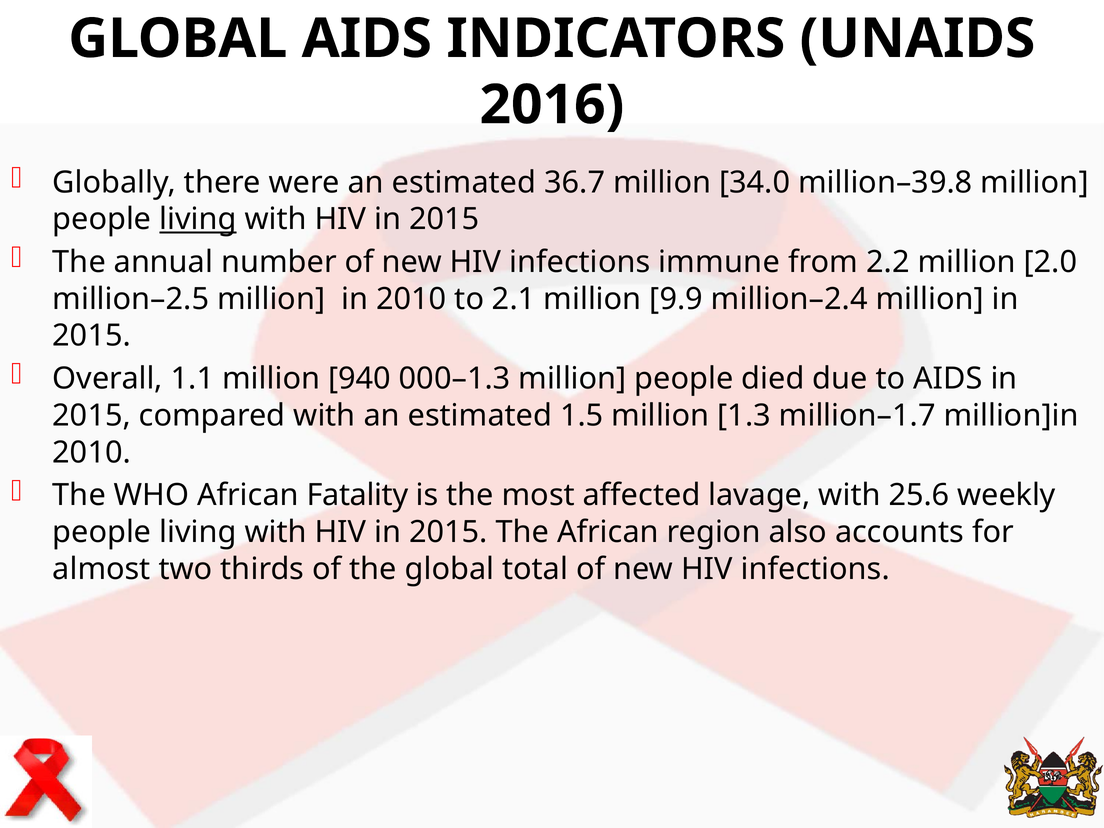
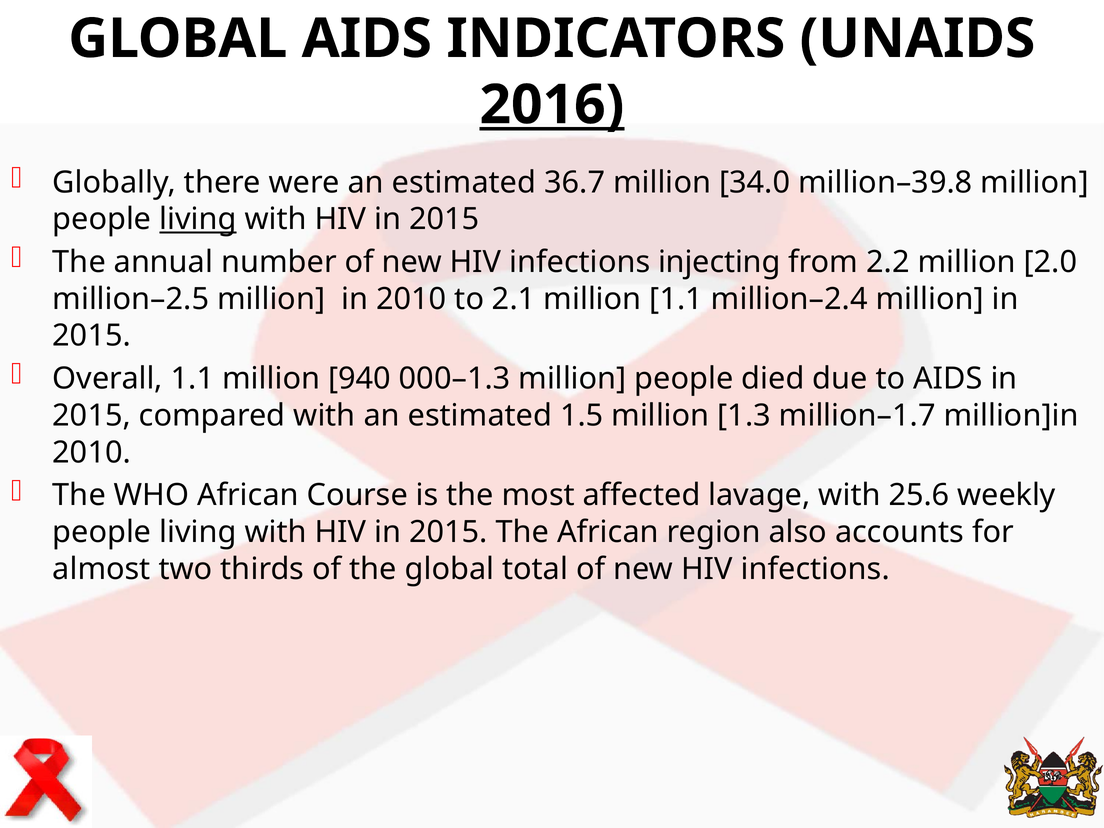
2016 underline: none -> present
immune: immune -> injecting
million 9.9: 9.9 -> 1.1
Fatality: Fatality -> Course
